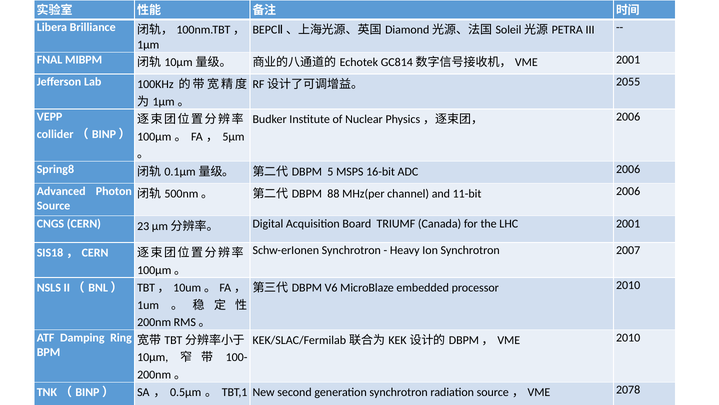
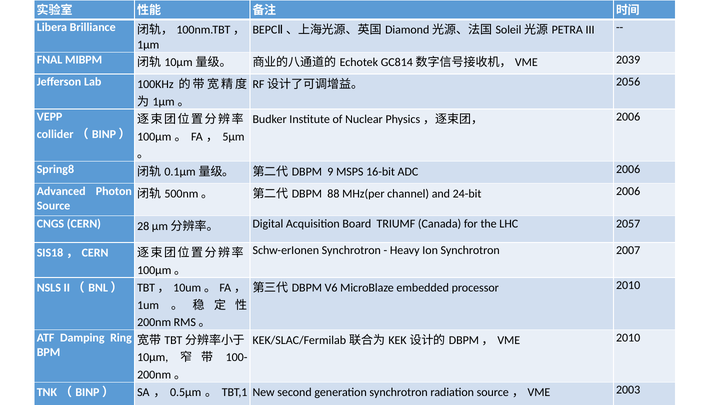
2001 at (628, 60): 2001 -> 2039
2055: 2055 -> 2056
5: 5 -> 9
11-bit: 11-bit -> 24-bit
23: 23 -> 28
LHC 2001: 2001 -> 2057
2078: 2078 -> 2003
